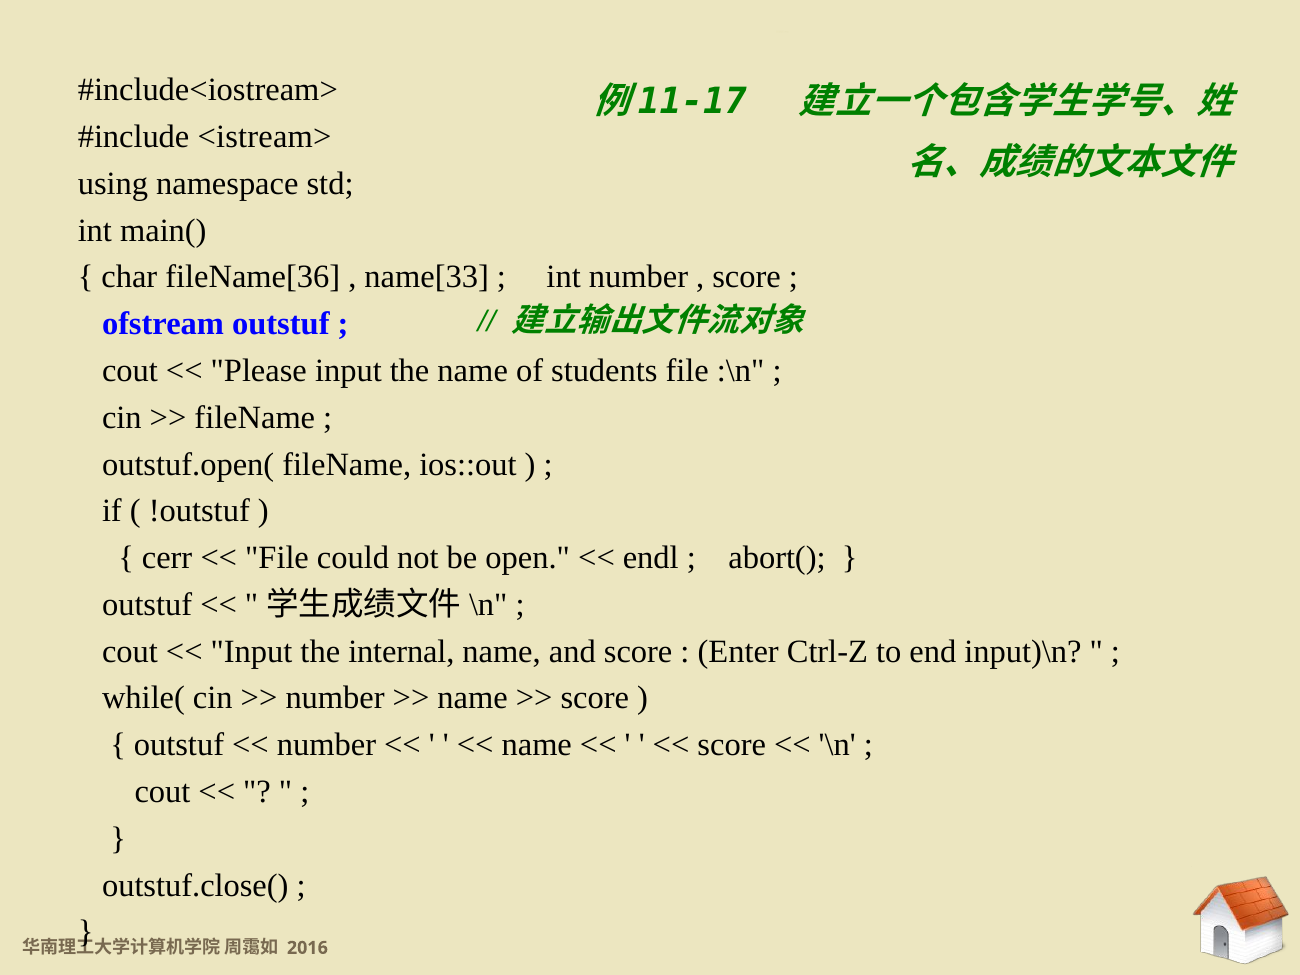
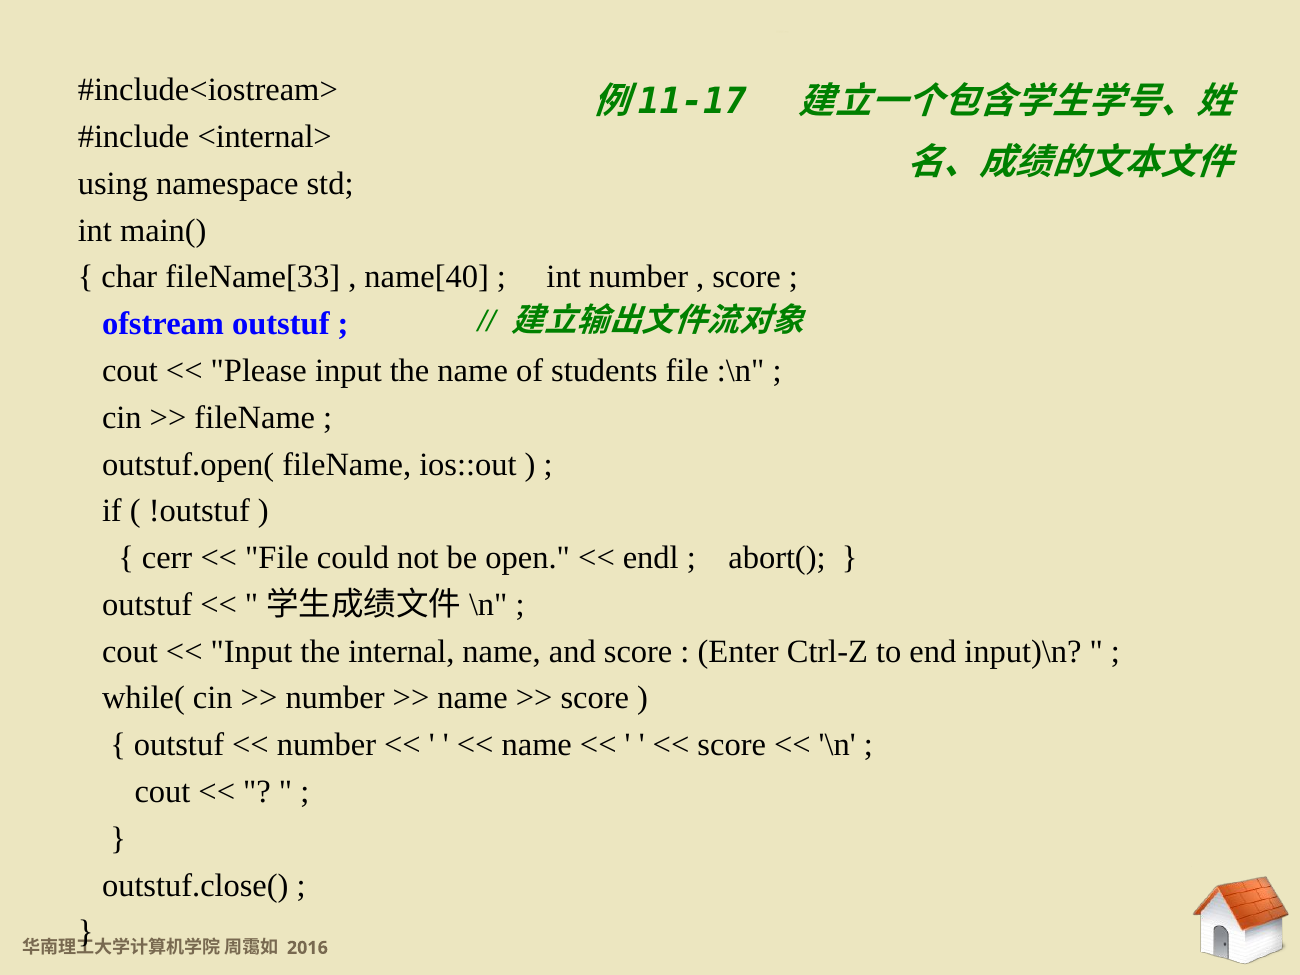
<istream>: <istream> -> <internal>
fileName[36: fileName[36 -> fileName[33
name[33: name[33 -> name[40
